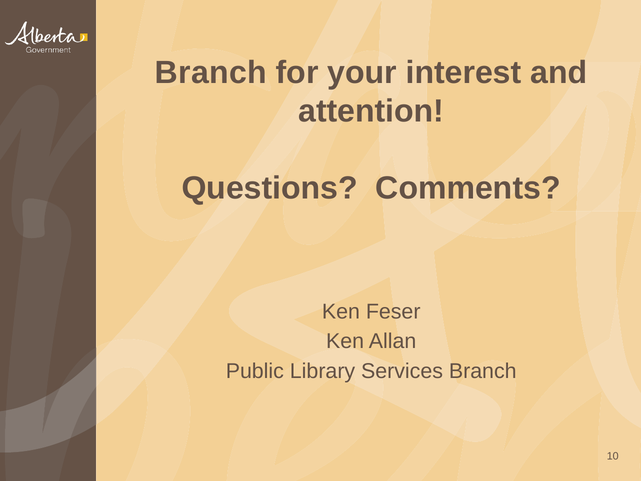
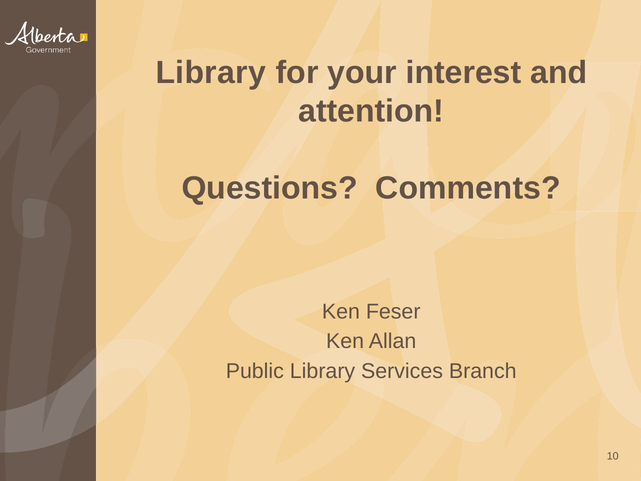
Branch at (211, 73): Branch -> Library
